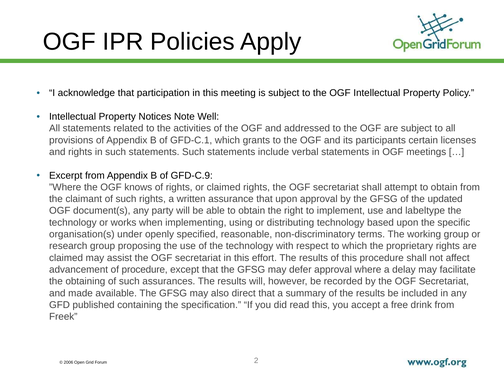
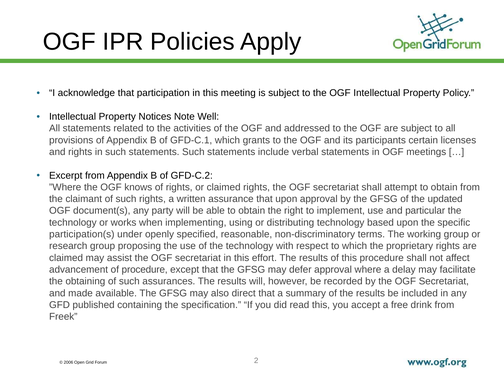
GFD-C.9: GFD-C.9 -> GFD-C.2
labeltype: labeltype -> particular
organisation(s: organisation(s -> participation(s
